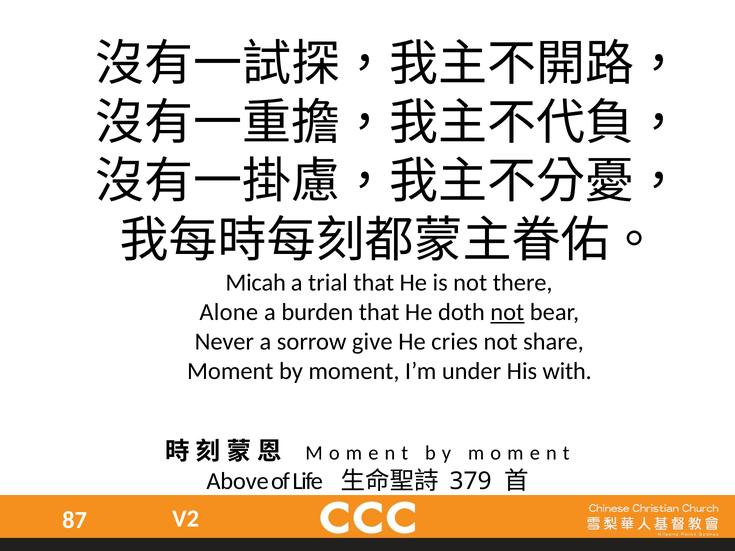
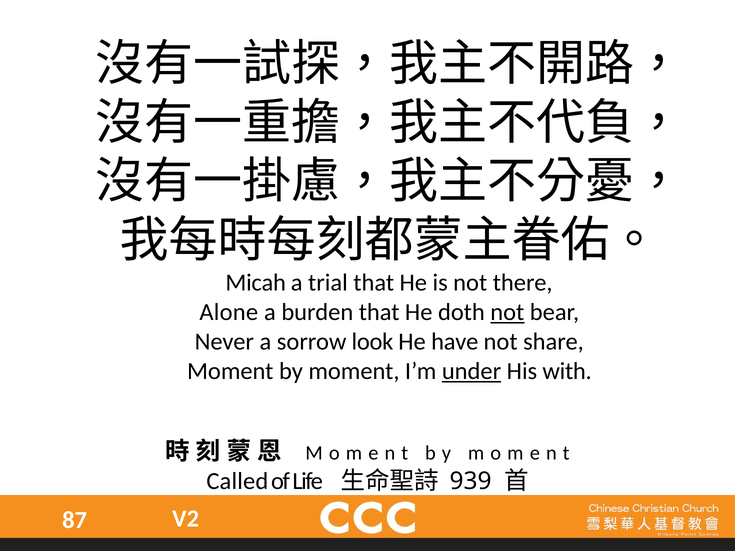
give: give -> look
cries: cries -> have
under underline: none -> present
Above: Above -> Called
379: 379 -> 939
